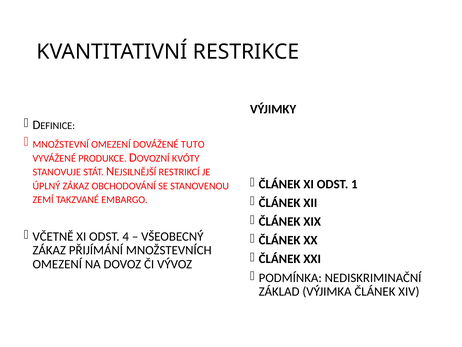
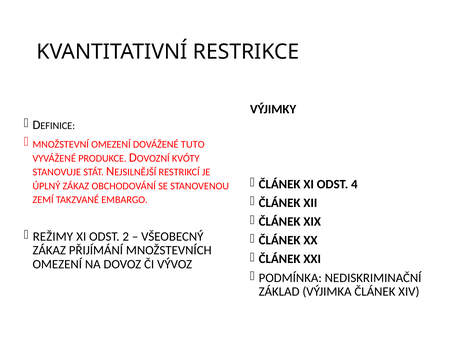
1: 1 -> 4
VČETNĚ: VČETNĚ -> REŽIMY
4: 4 -> 2
